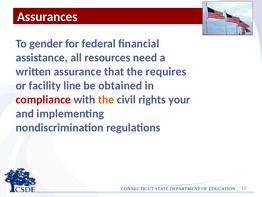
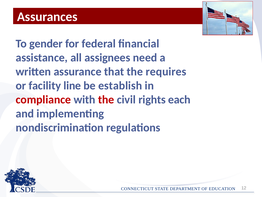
resources: resources -> assignees
obtained: obtained -> establish
the at (106, 99) colour: orange -> red
your: your -> each
